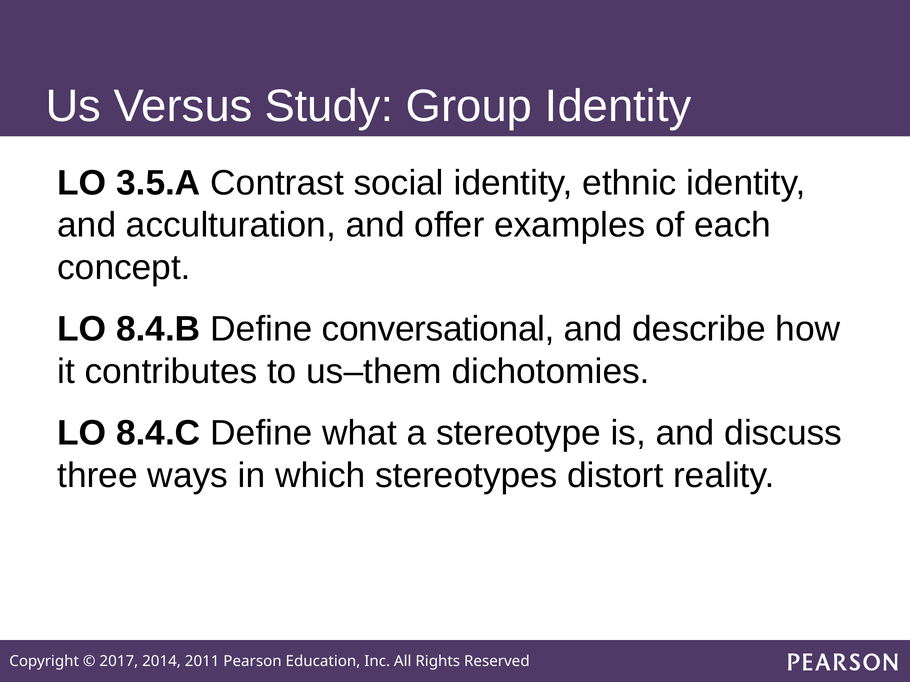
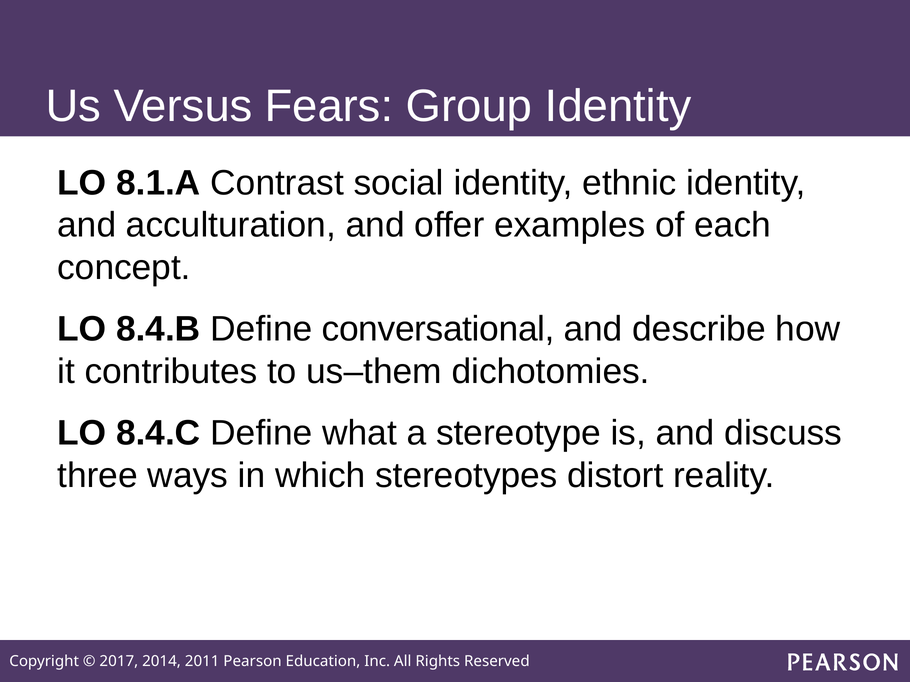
Study: Study -> Fears
3.5.A: 3.5.A -> 8.1.A
